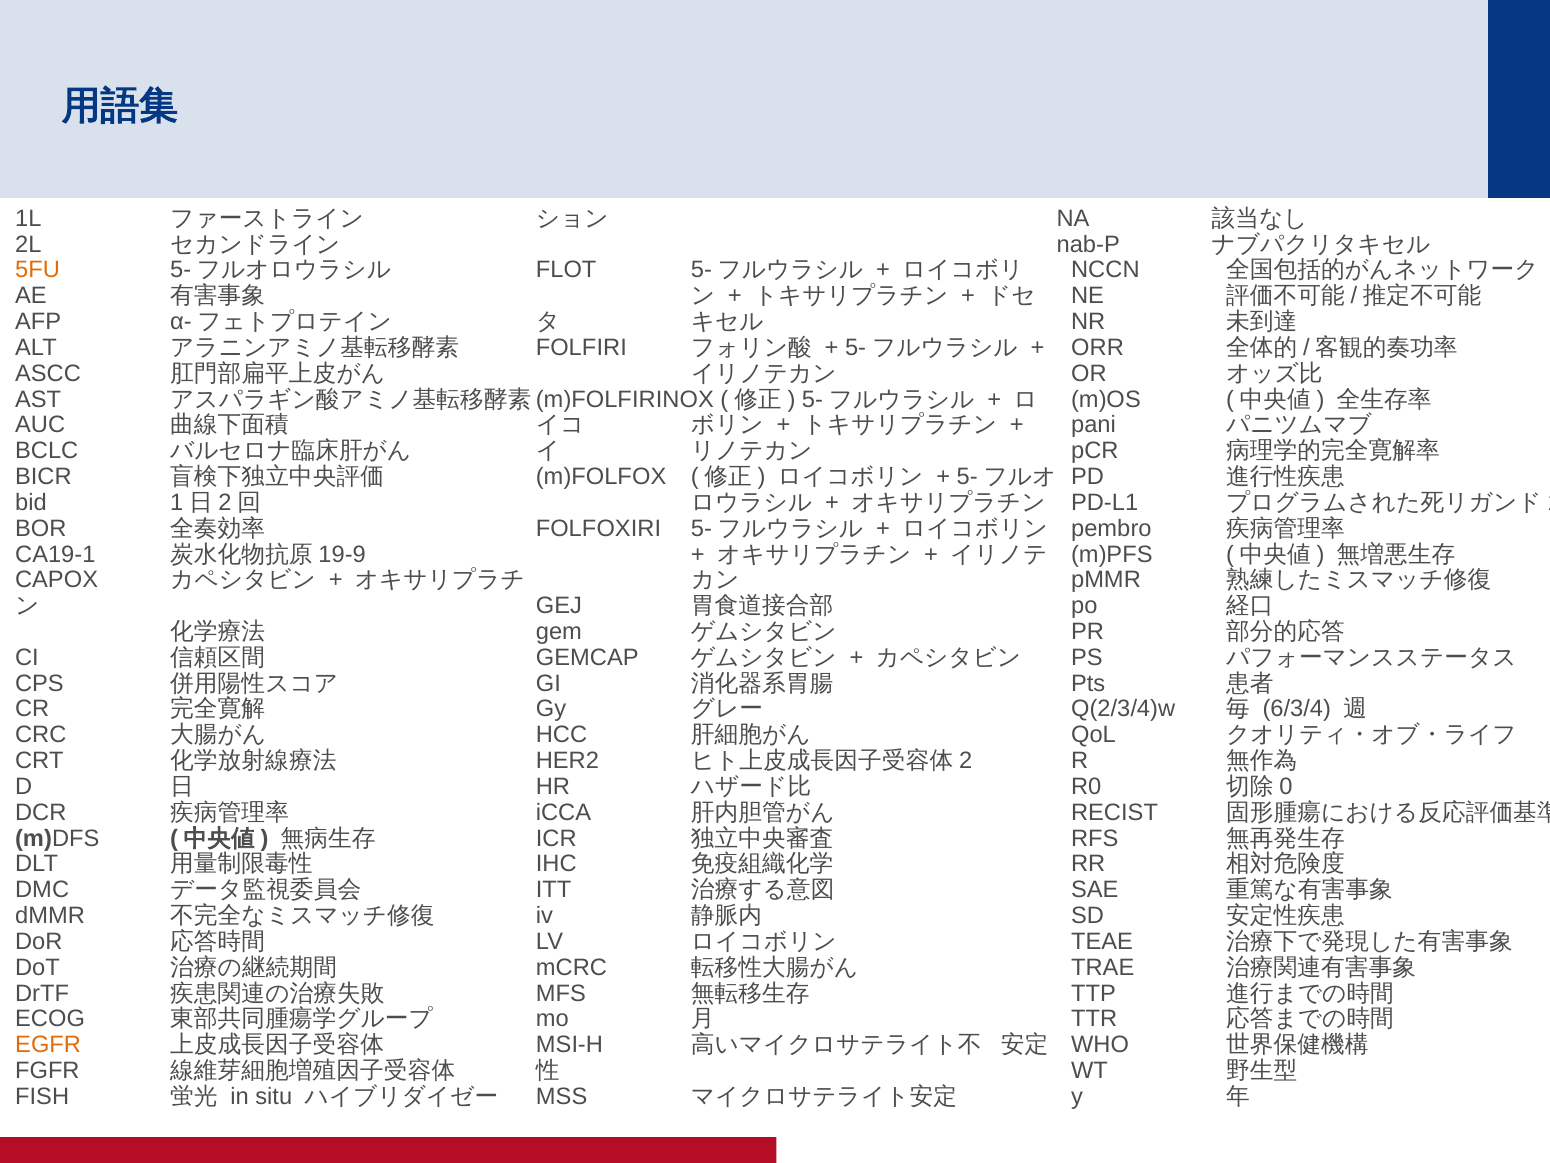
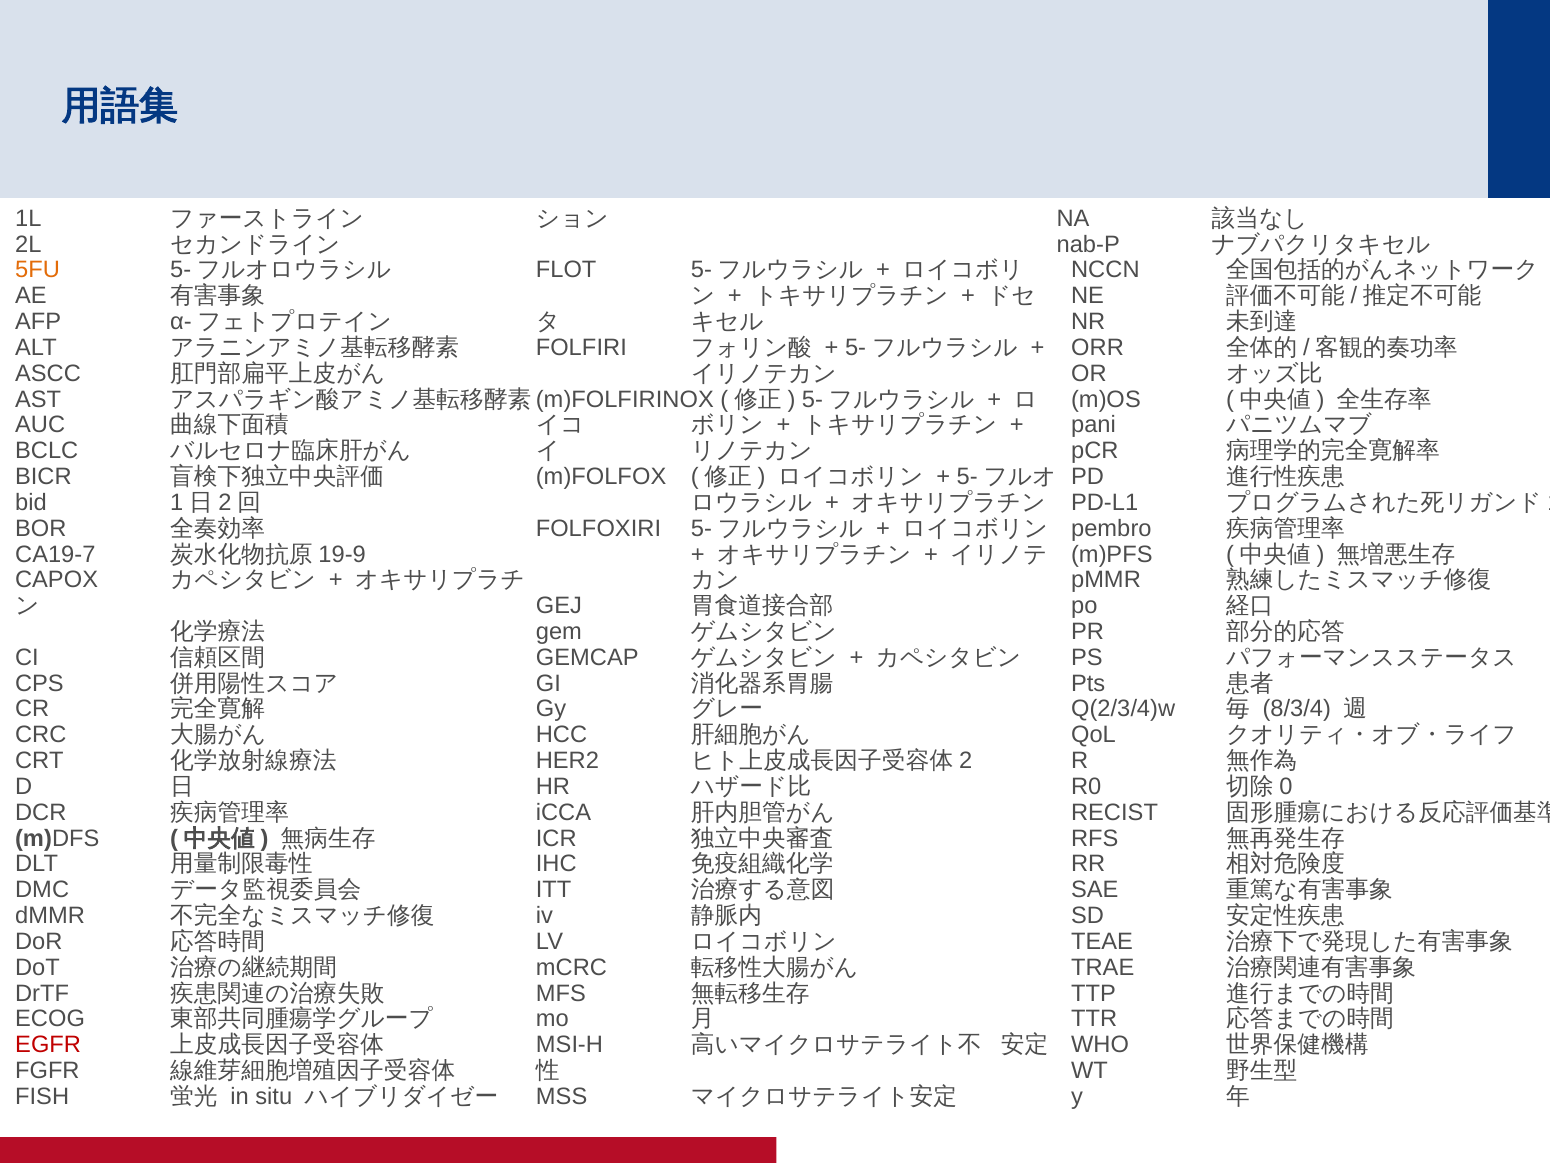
CA19-1: CA19-1 -> CA19-7
6/3/4: 6/3/4 -> 8/3/4
EGFR colour: orange -> red
